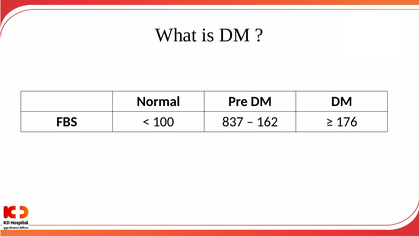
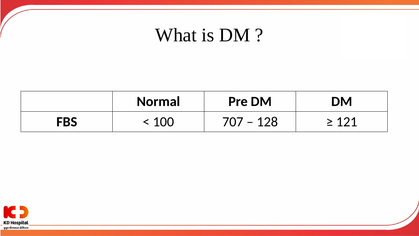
837: 837 -> 707
162: 162 -> 128
176: 176 -> 121
